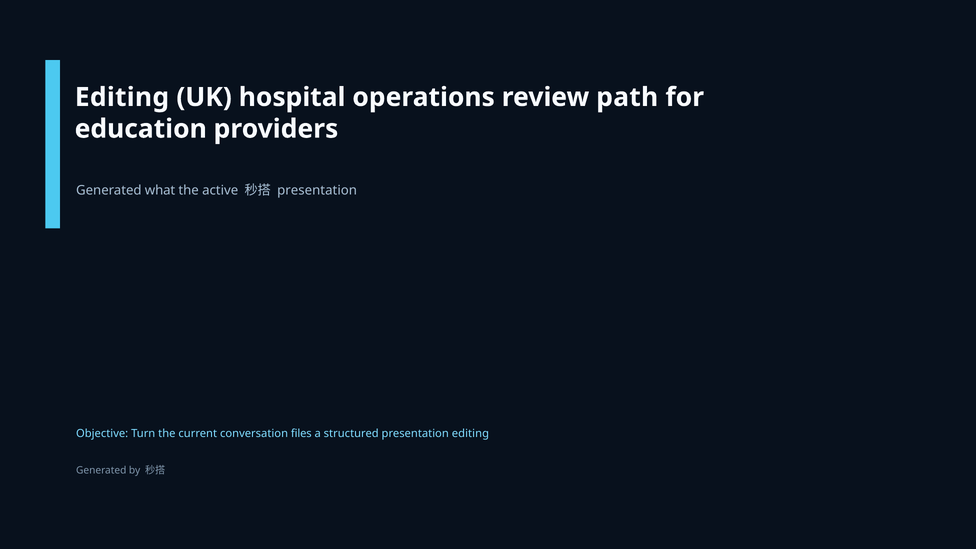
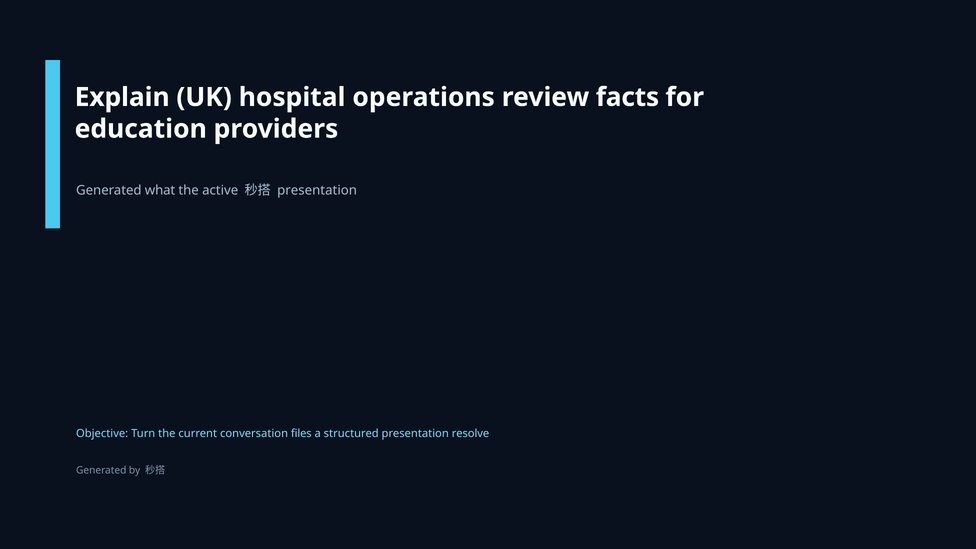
Editing at (122, 97): Editing -> Explain
path: path -> facts
presentation editing: editing -> resolve
